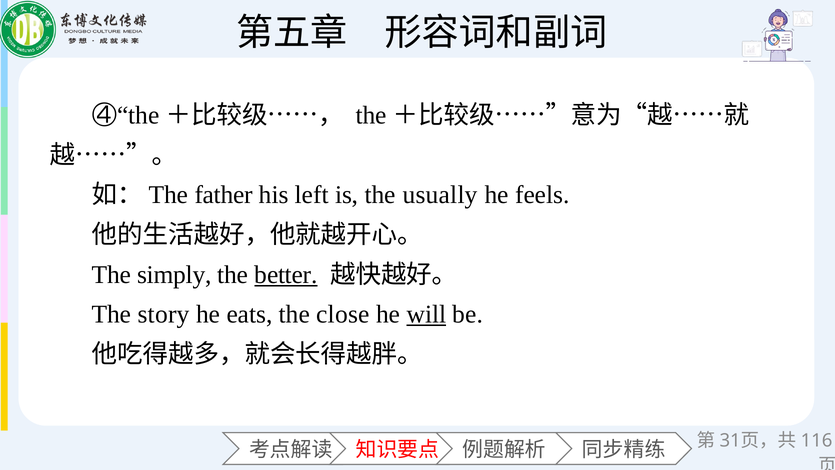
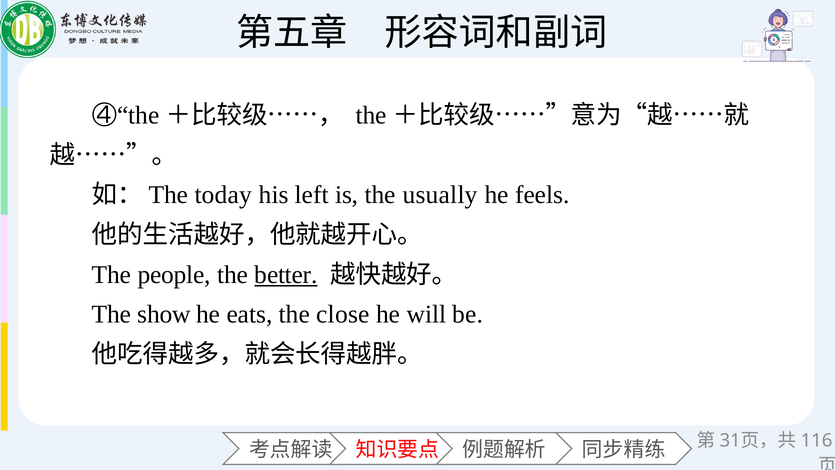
father: father -> today
simply: simply -> people
story: story -> show
will underline: present -> none
